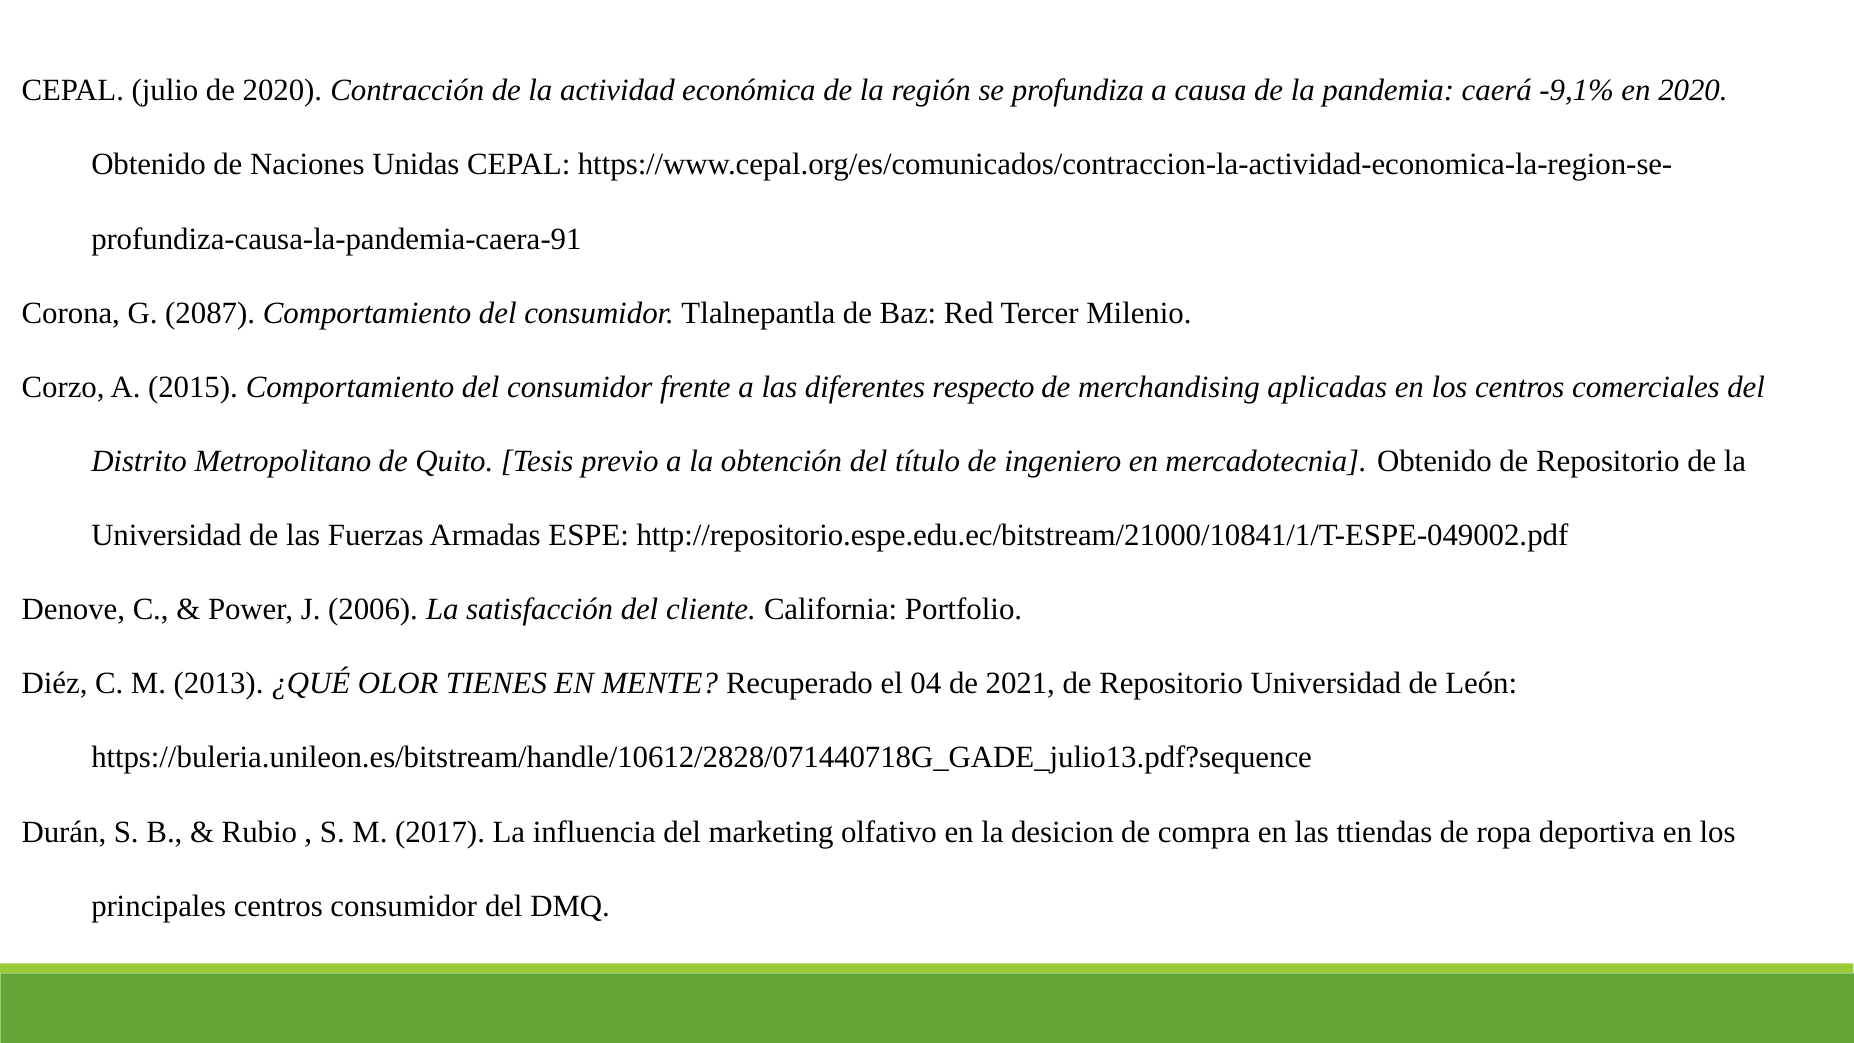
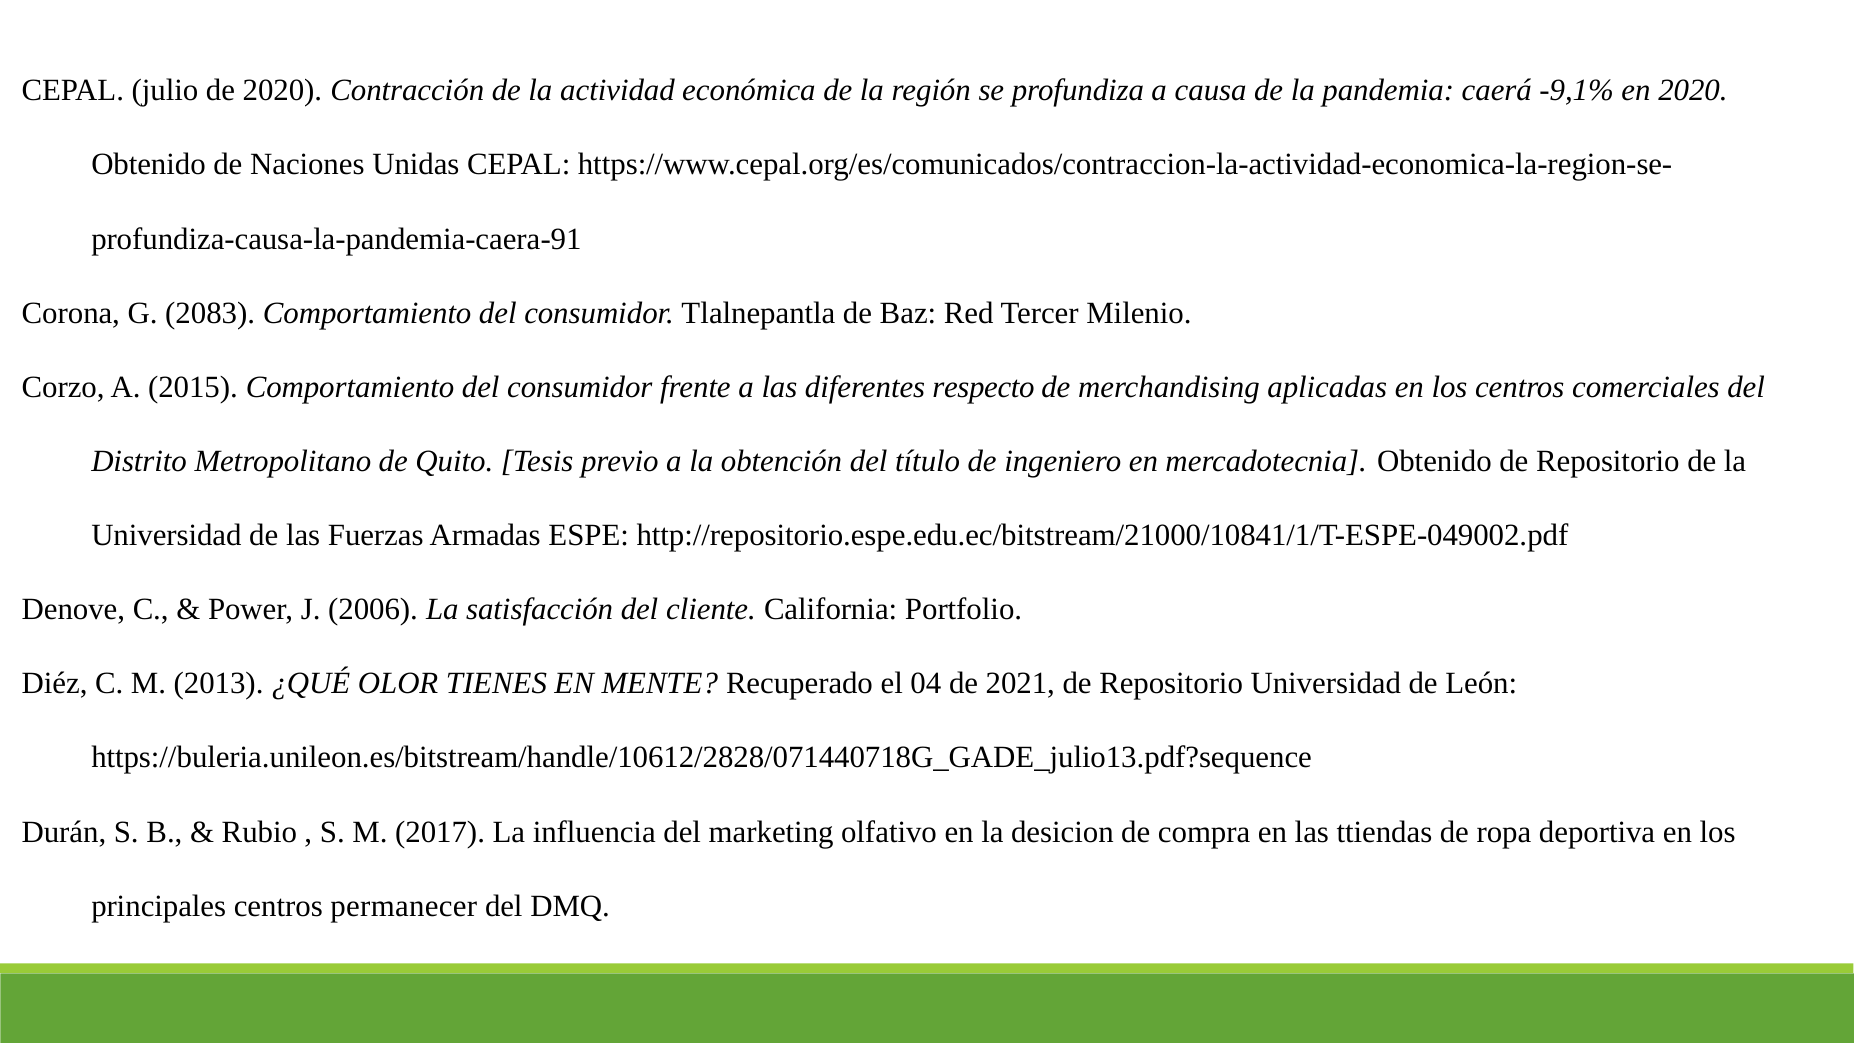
2087: 2087 -> 2083
centros consumidor: consumidor -> permanecer
